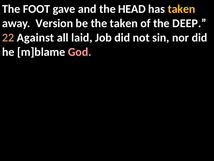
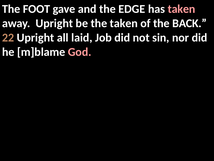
HEAD: HEAD -> EDGE
taken at (182, 9) colour: yellow -> pink
away Version: Version -> Upright
DEEP: DEEP -> BACK
22 Against: Against -> Upright
